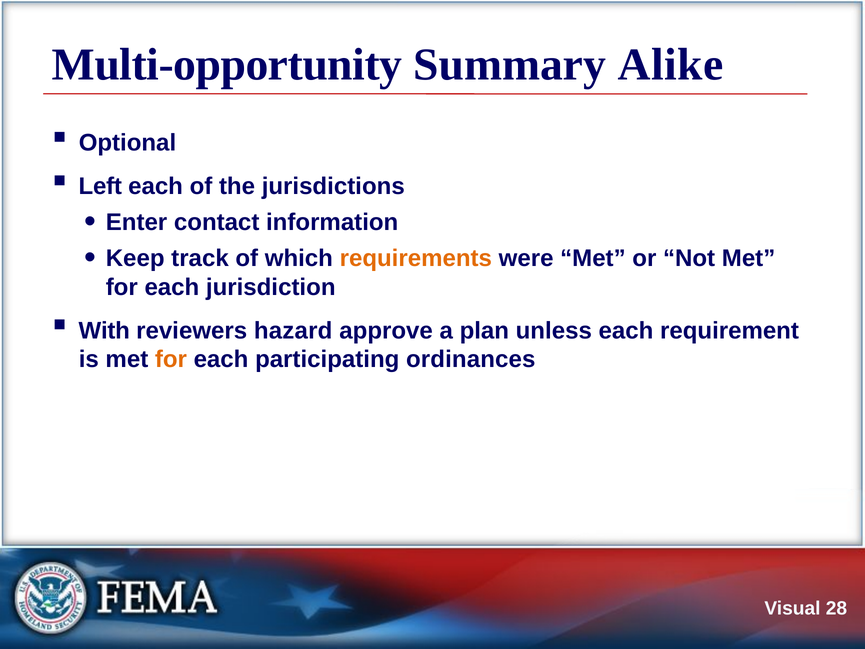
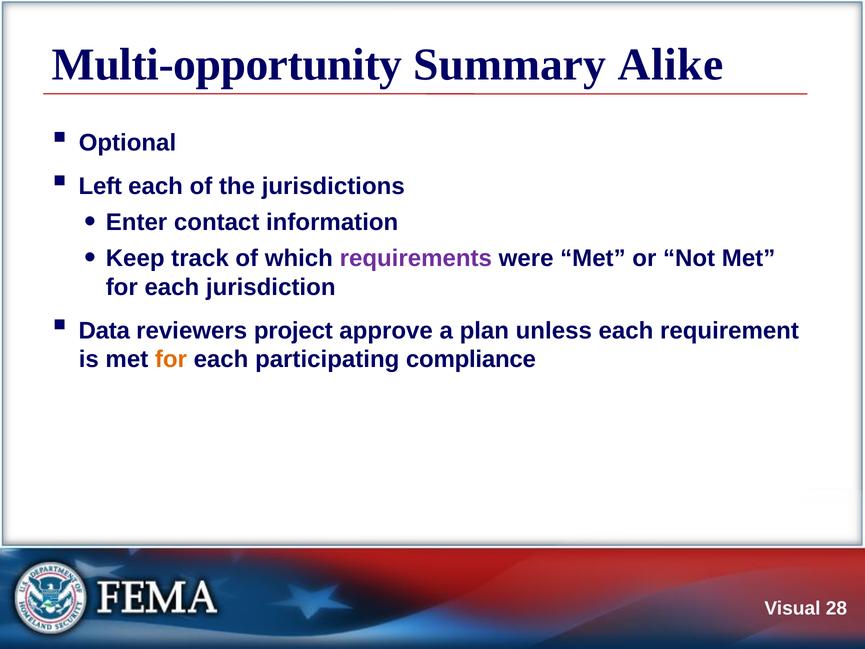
requirements colour: orange -> purple
With: With -> Data
hazard: hazard -> project
ordinances: ordinances -> compliance
